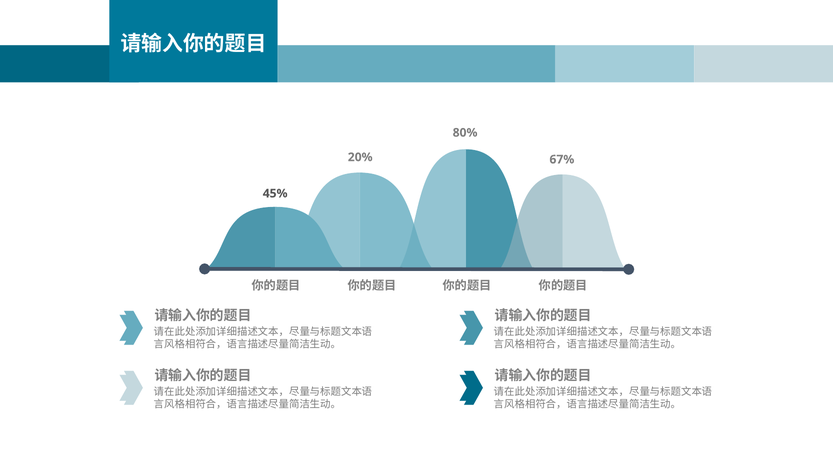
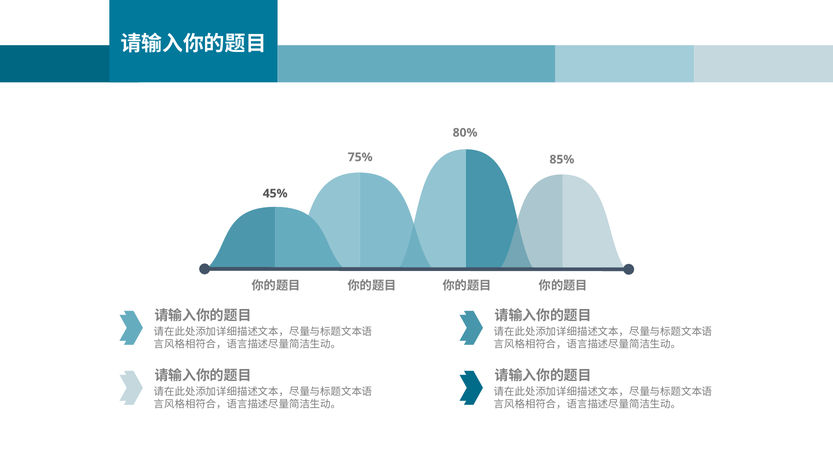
20%: 20% -> 75%
67%: 67% -> 85%
